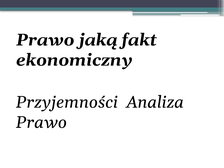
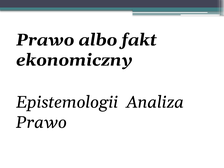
jaką: jaką -> albo
Przyjemności: Przyjemności -> Epistemologii
